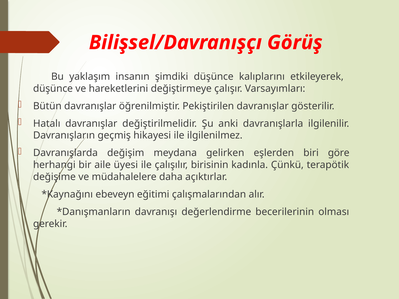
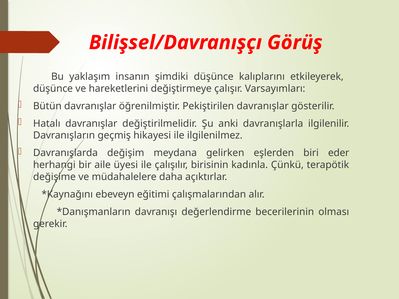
göre: göre -> eder
